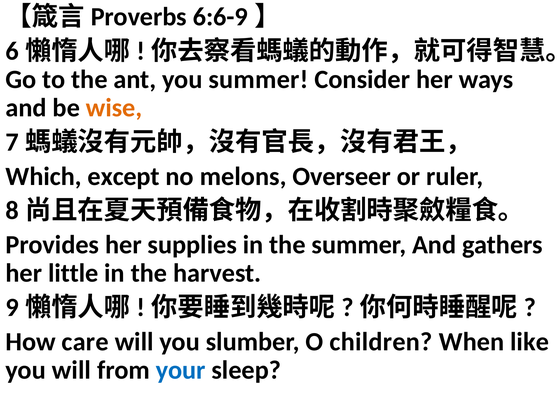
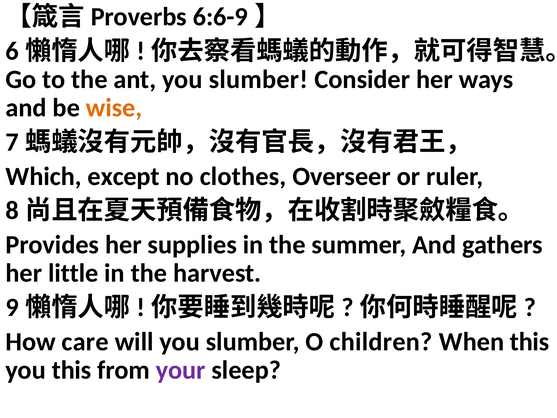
ant you summer: summer -> slumber
melons: melons -> clothes
When like: like -> this
you will: will -> this
your colour: blue -> purple
